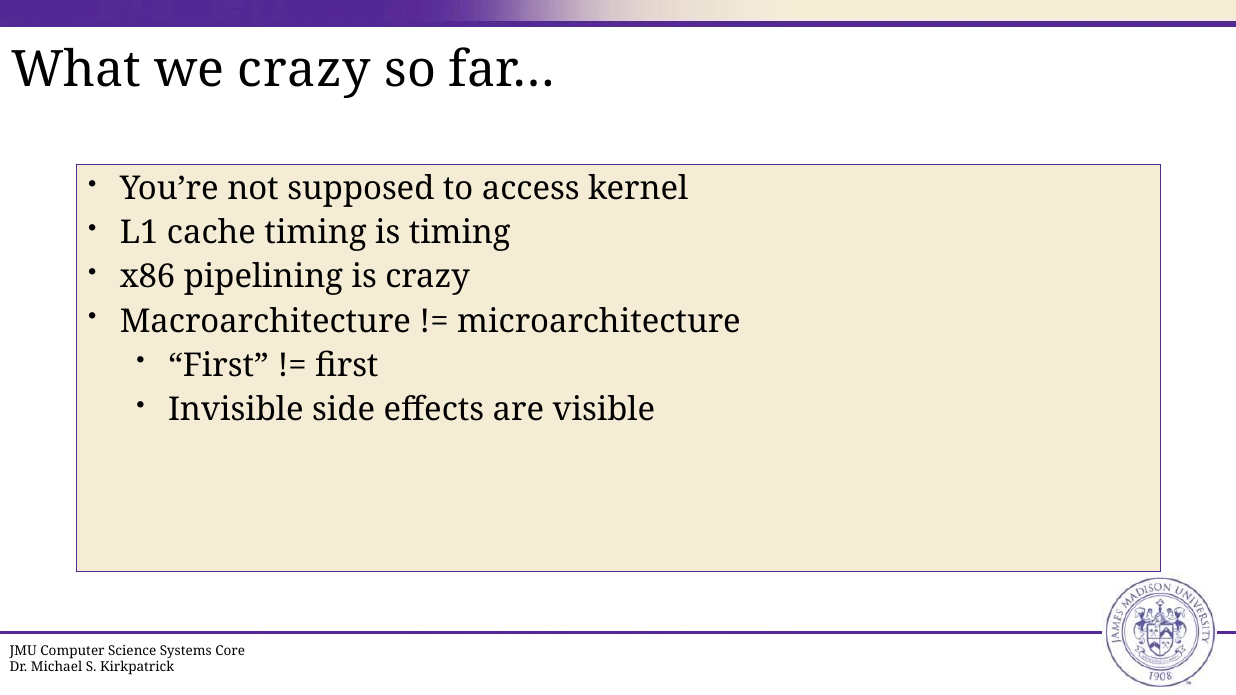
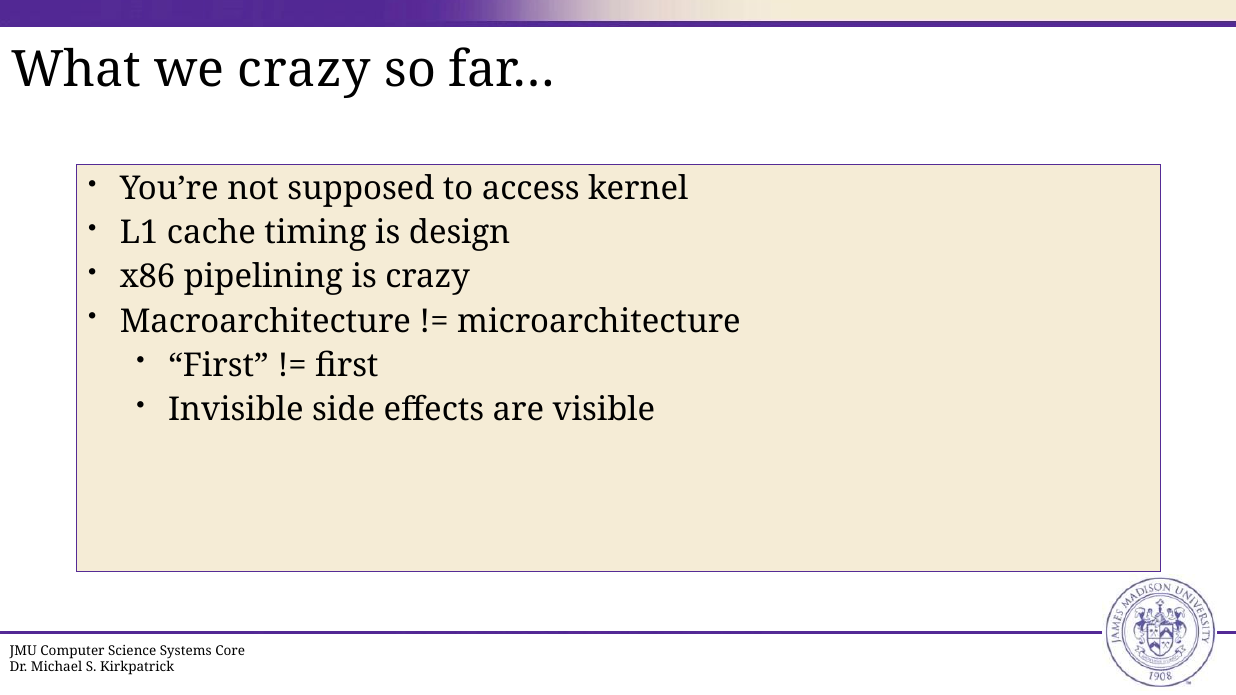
is timing: timing -> design
